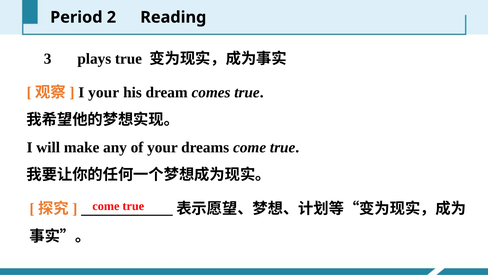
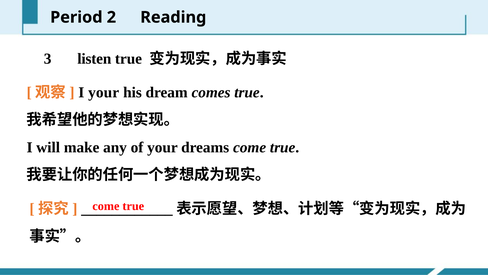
plays: plays -> listen
